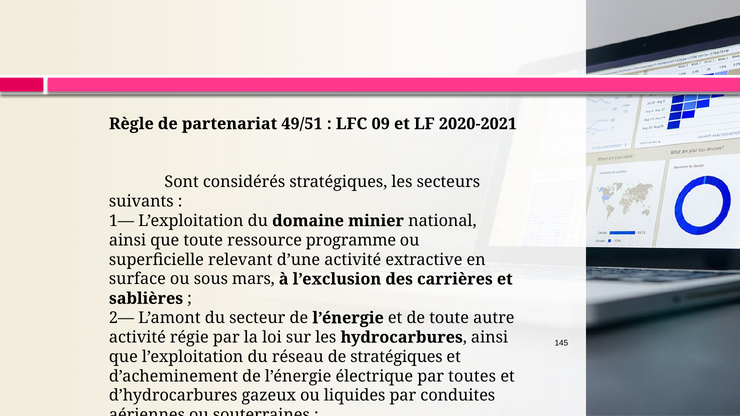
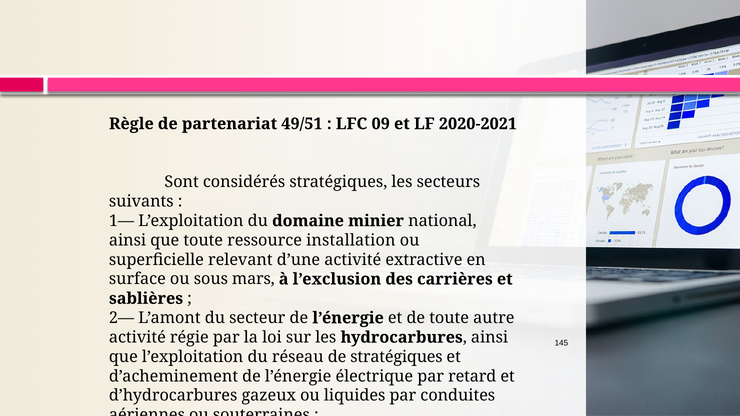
programme: programme -> installation
toutes: toutes -> retard
